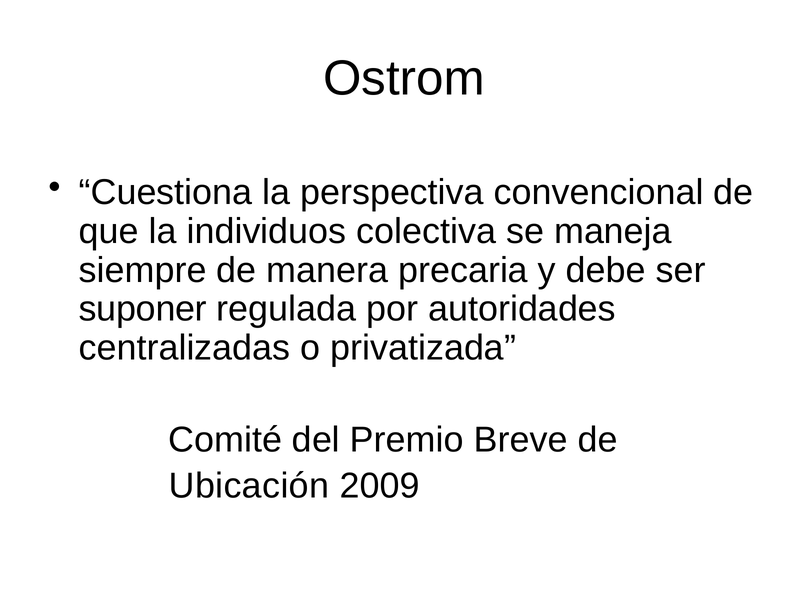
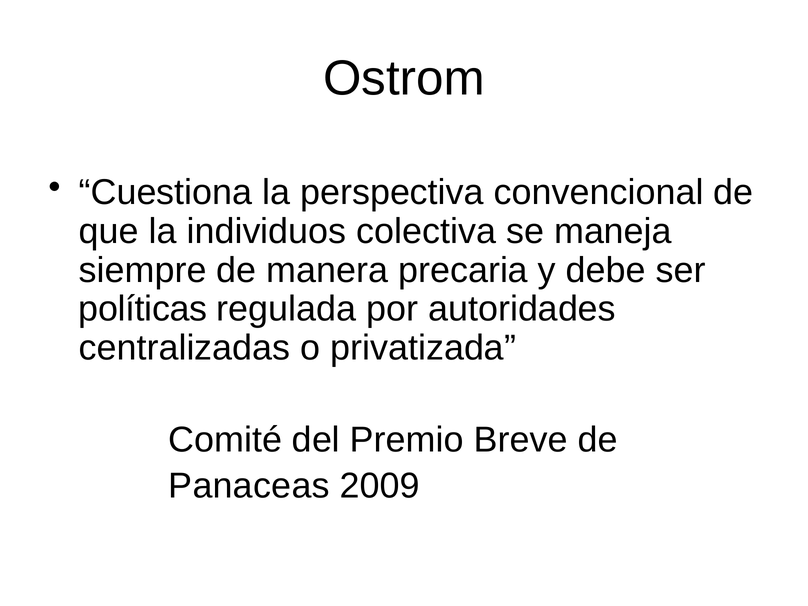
suponer: suponer -> políticas
Ubicación: Ubicación -> Panaceas
